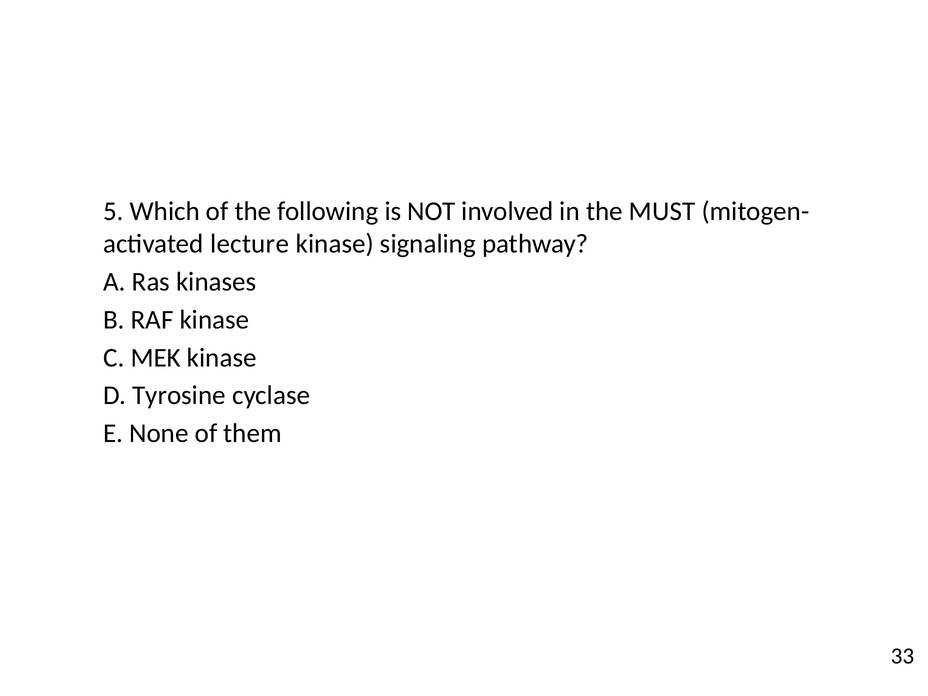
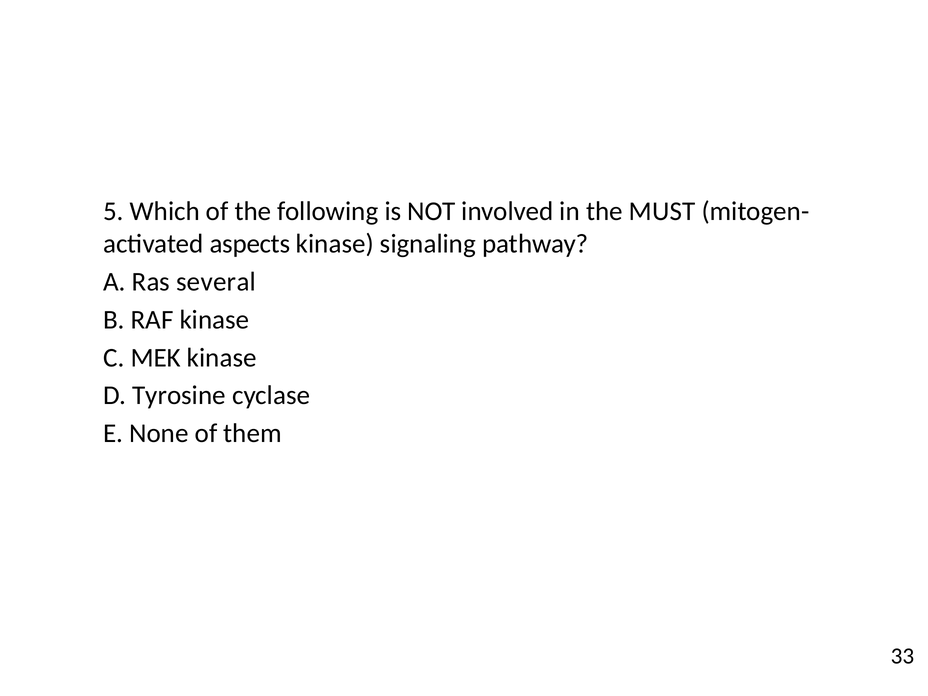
lecture: lecture -> aspects
kinases: kinases -> several
